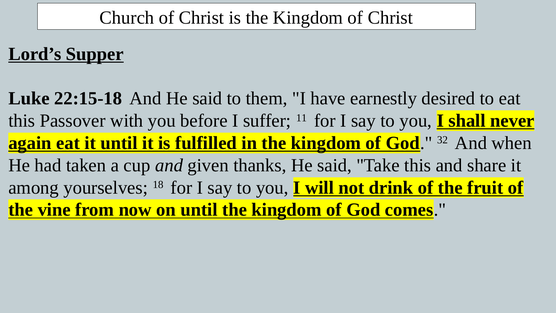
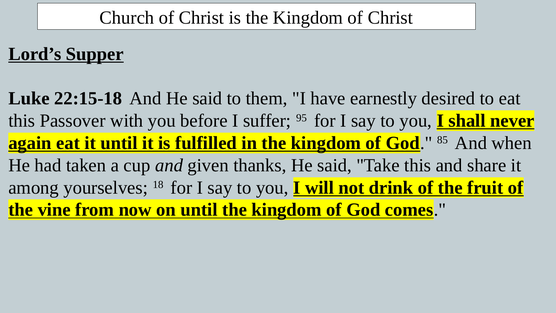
11: 11 -> 95
32: 32 -> 85
